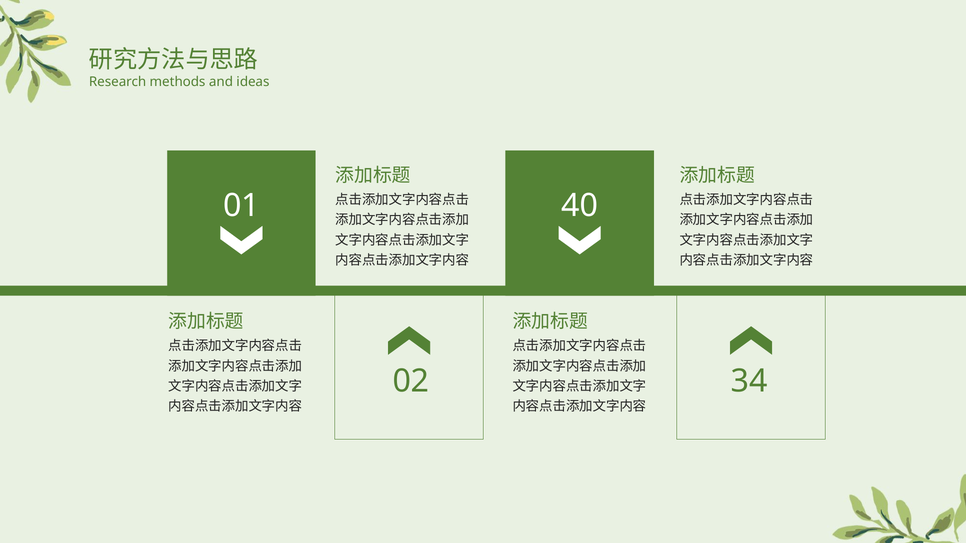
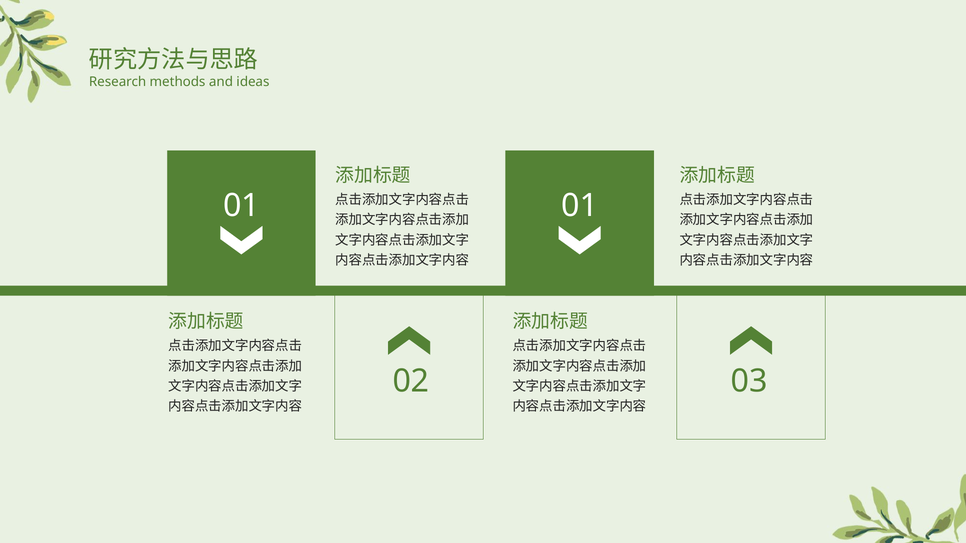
01 40: 40 -> 01
34: 34 -> 03
